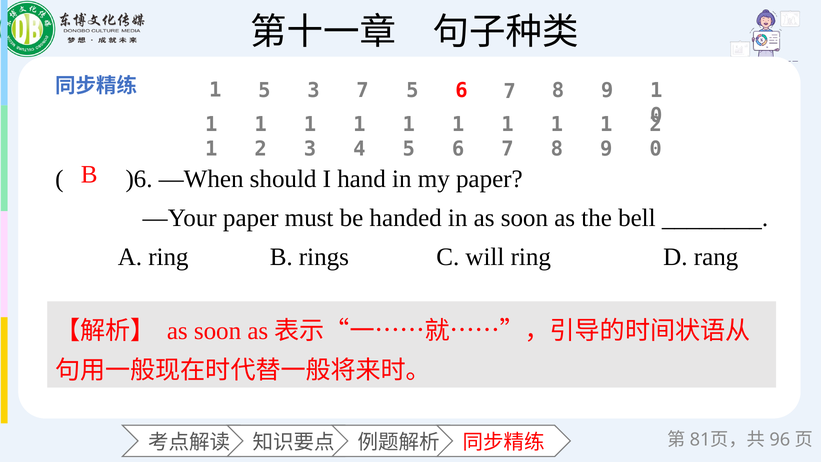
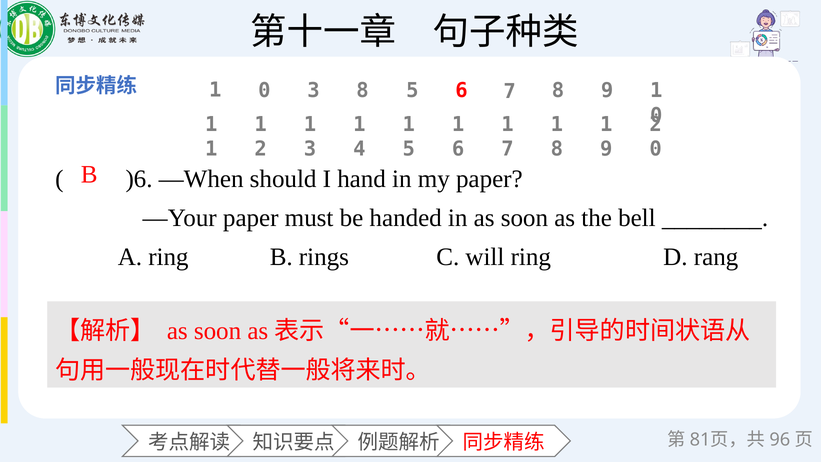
5 at (264, 91): 5 -> 0
3 7: 7 -> 8
